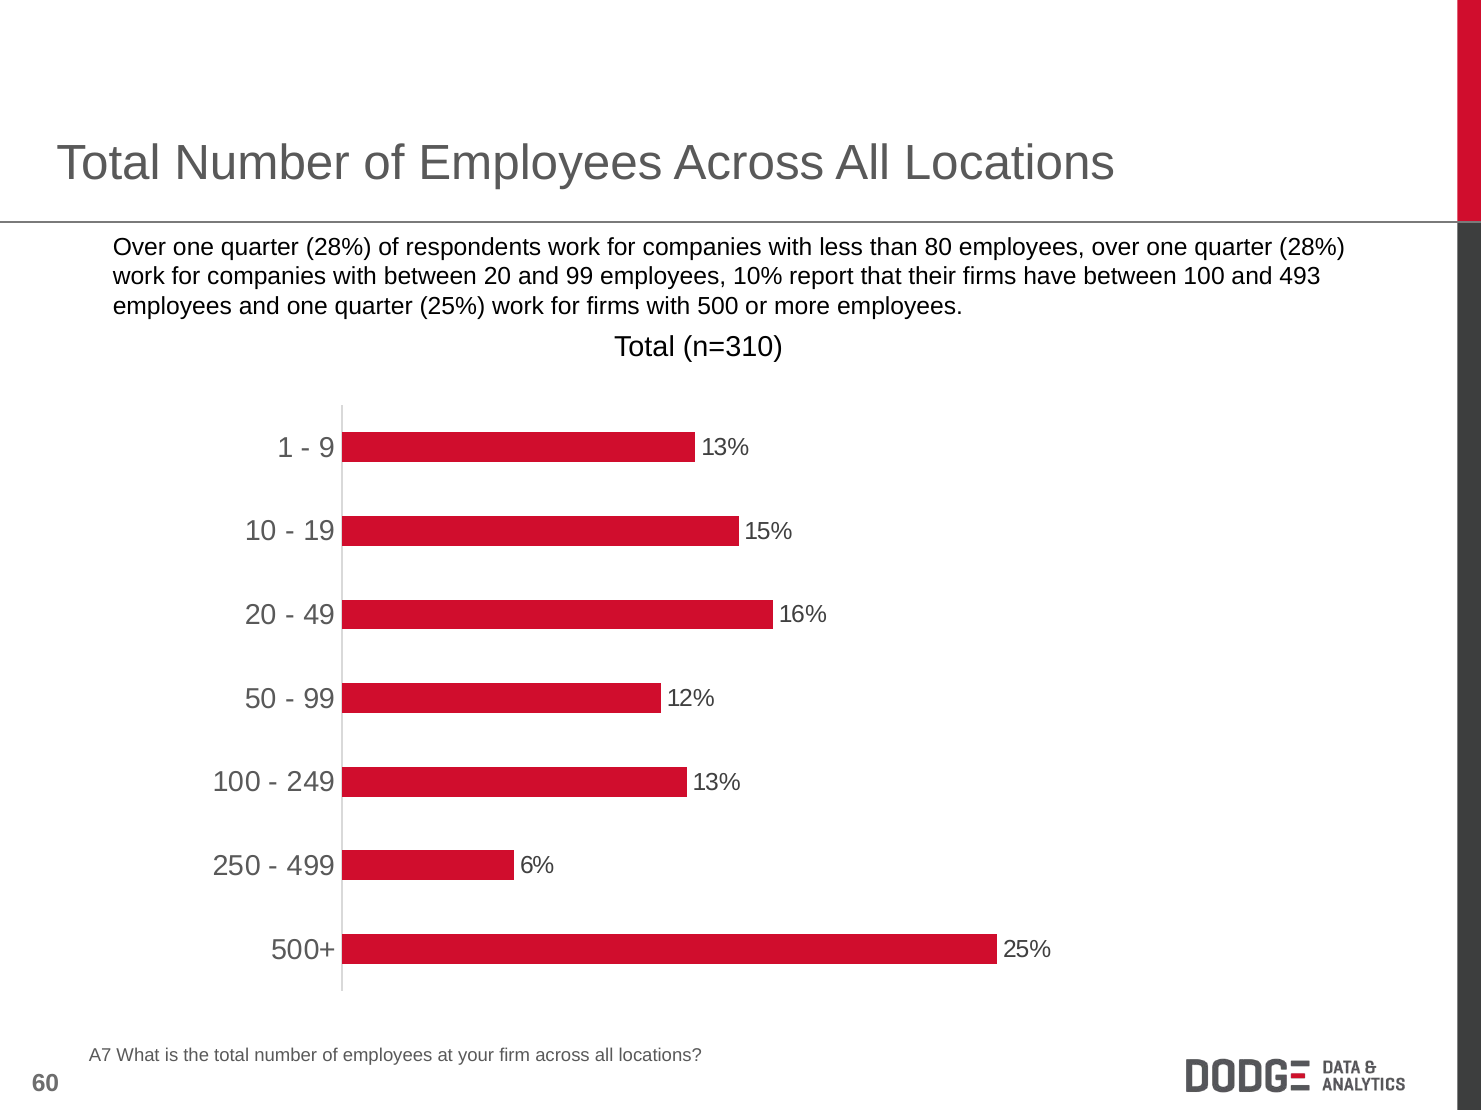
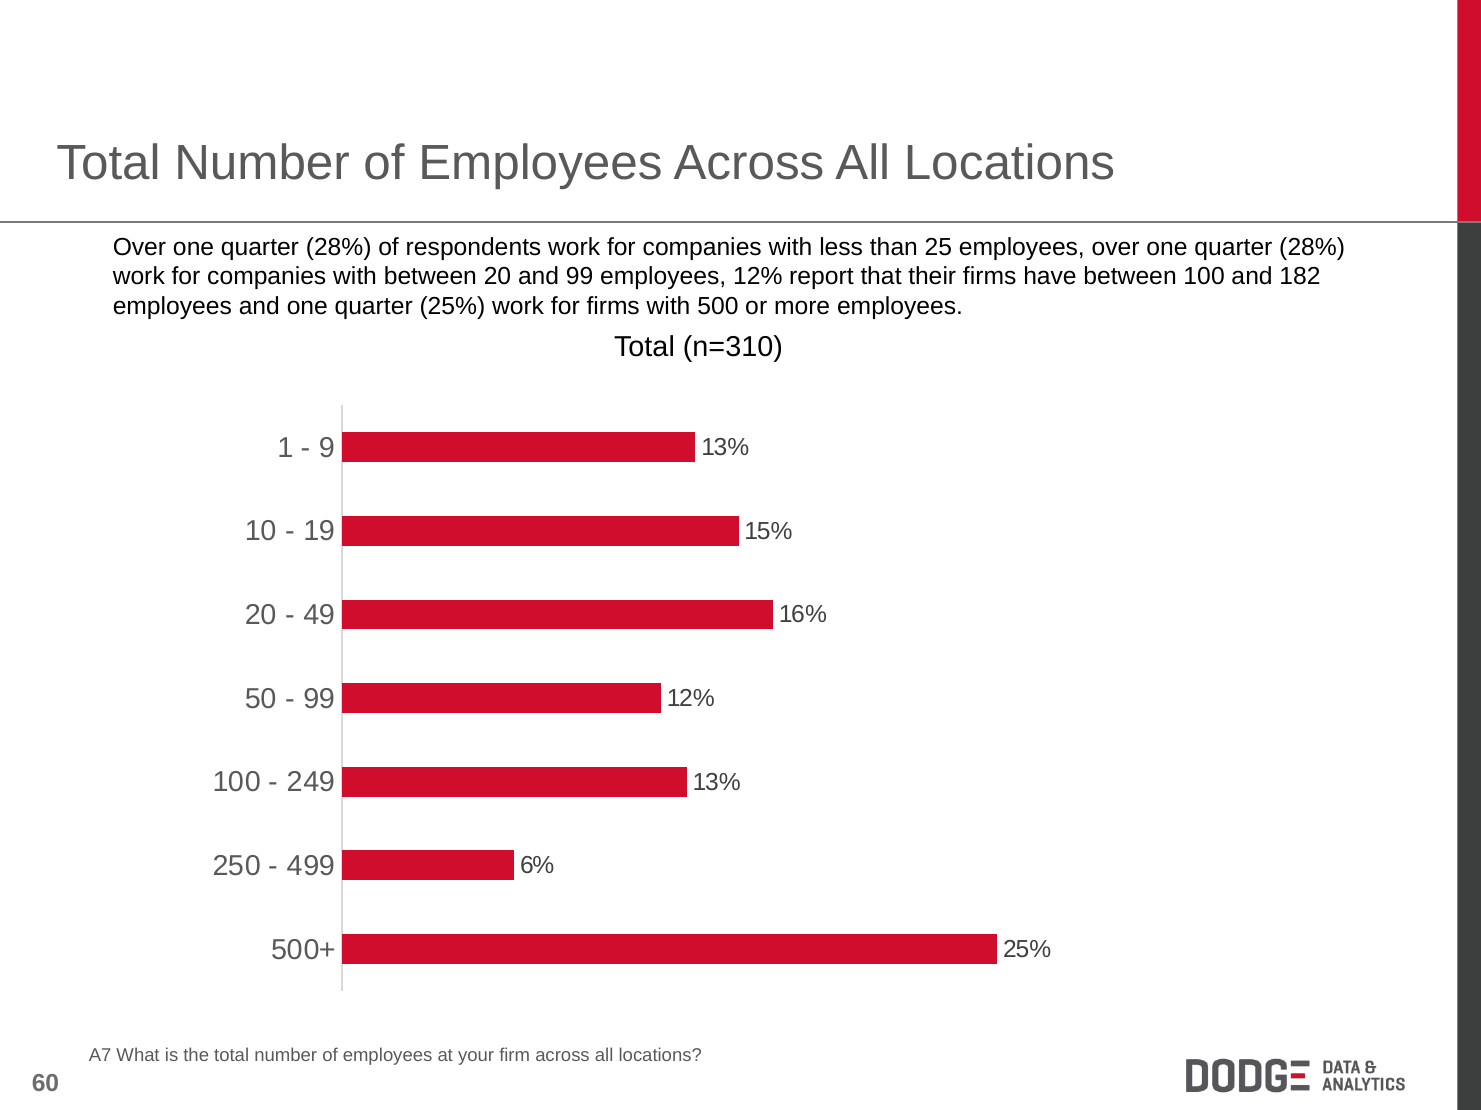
80: 80 -> 25
employees 10%: 10% -> 12%
493: 493 -> 182
